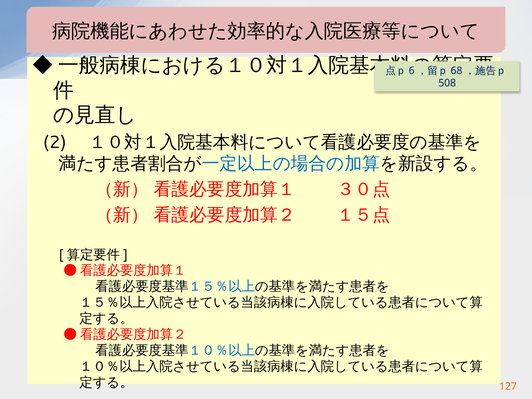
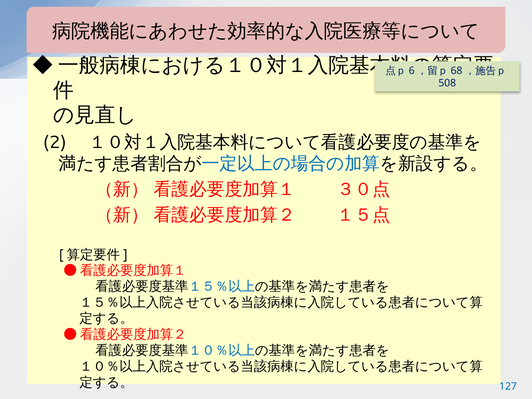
127 colour: orange -> blue
